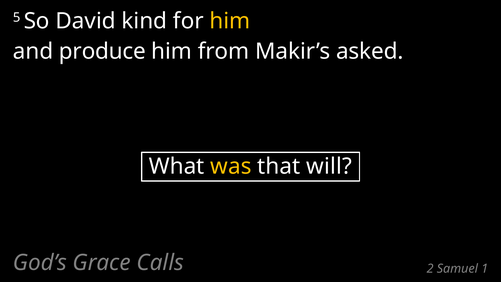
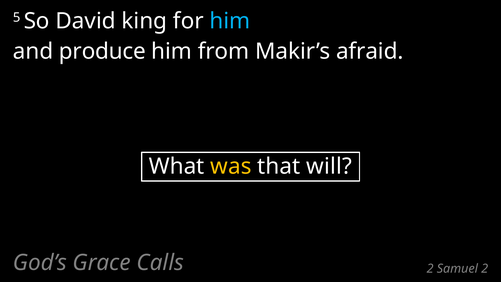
kind: kind -> king
him at (230, 21) colour: yellow -> light blue
asked: asked -> afraid
Samuel 1: 1 -> 2
